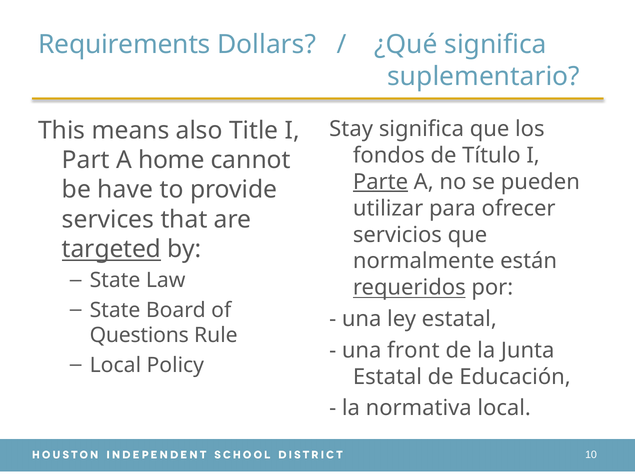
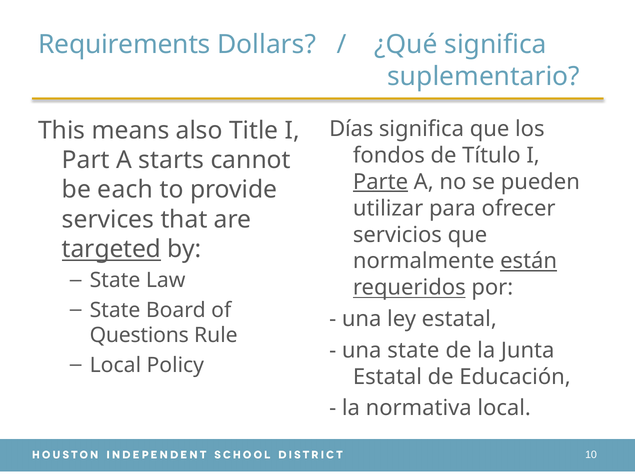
Stay: Stay -> Días
home: home -> starts
have: have -> each
están underline: none -> present
una front: front -> state
